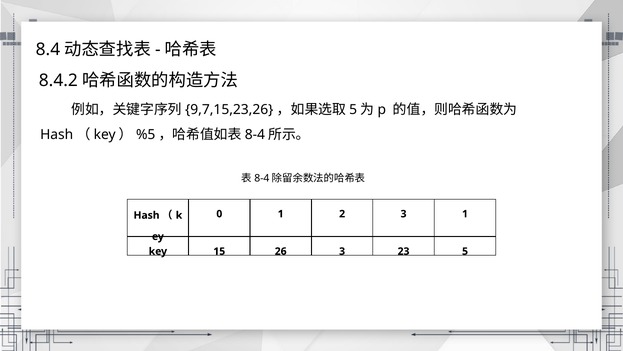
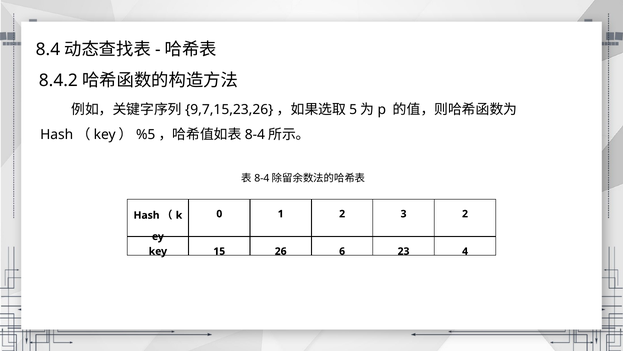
3 1: 1 -> 2
26 3: 3 -> 6
5: 5 -> 4
